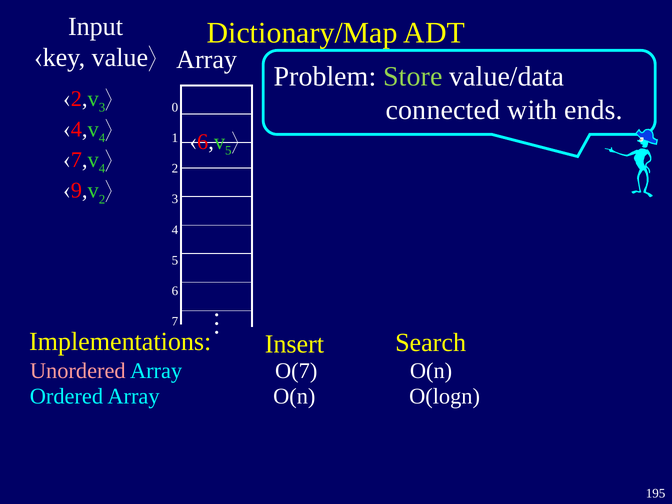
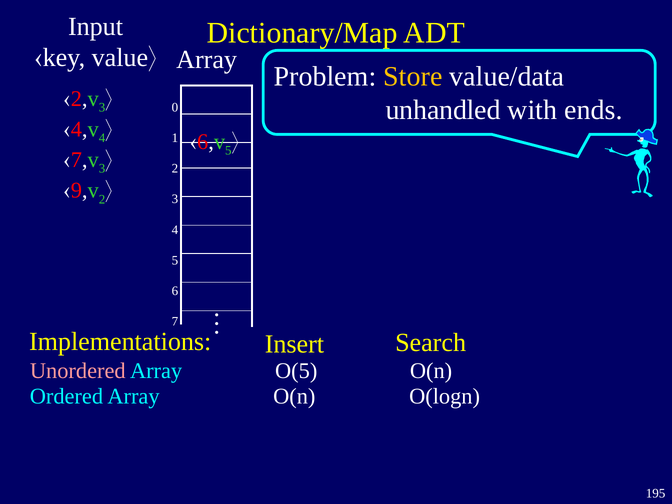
Store colour: light green -> yellow
connected: connected -> unhandled
4 at (102, 169): 4 -> 3
O(7: O(7 -> O(5
